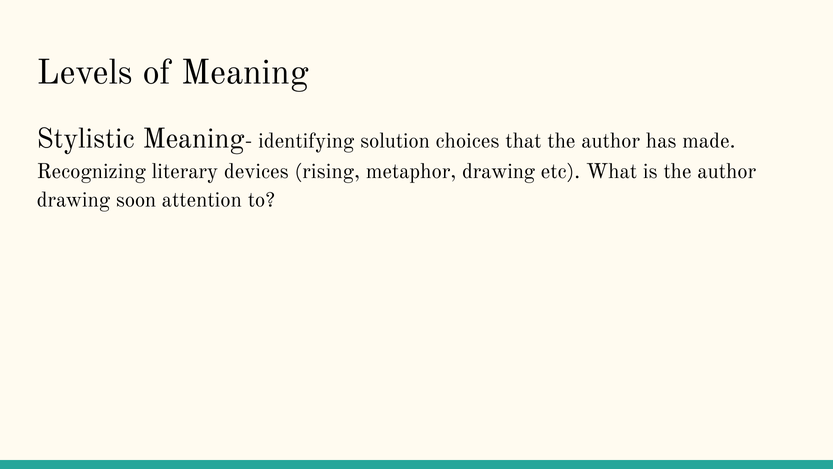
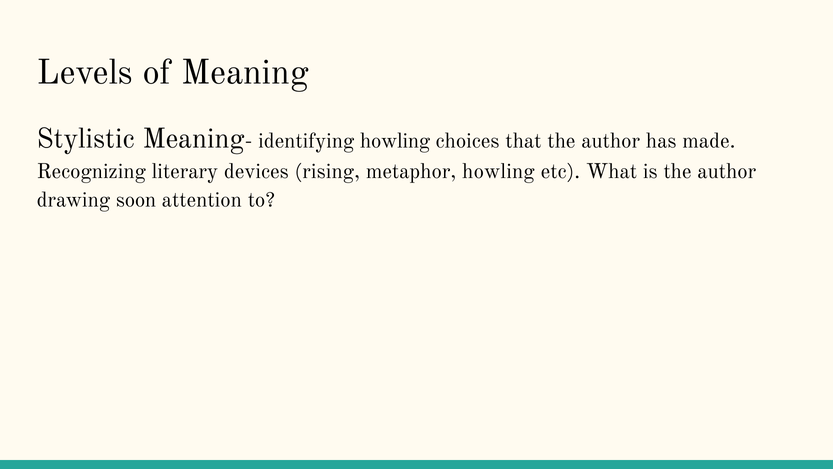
identifying solution: solution -> howling
metaphor drawing: drawing -> howling
